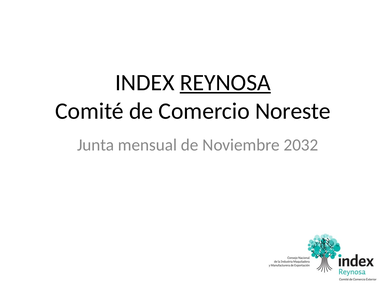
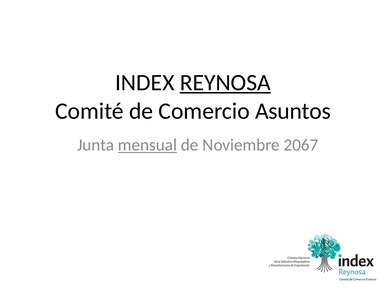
Noreste: Noreste -> Asuntos
mensual underline: none -> present
2032: 2032 -> 2067
